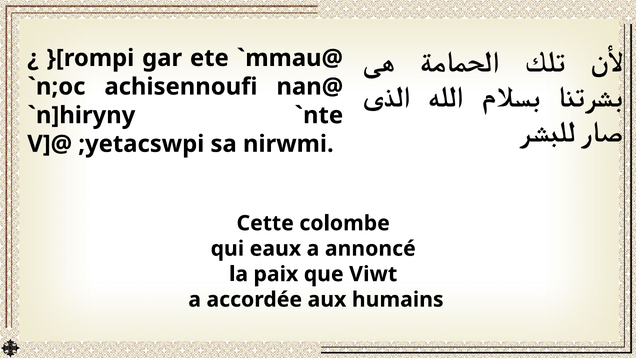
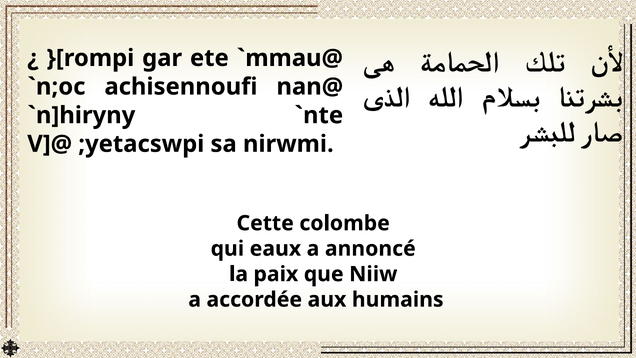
Viwt: Viwt -> Niiw
